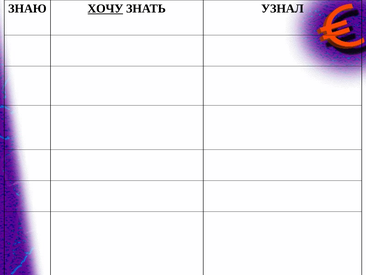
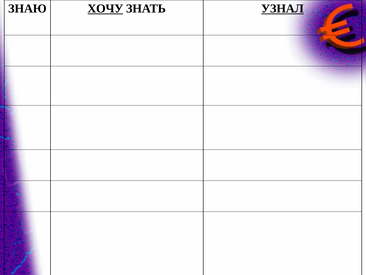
УЗНАЛ underline: none -> present
